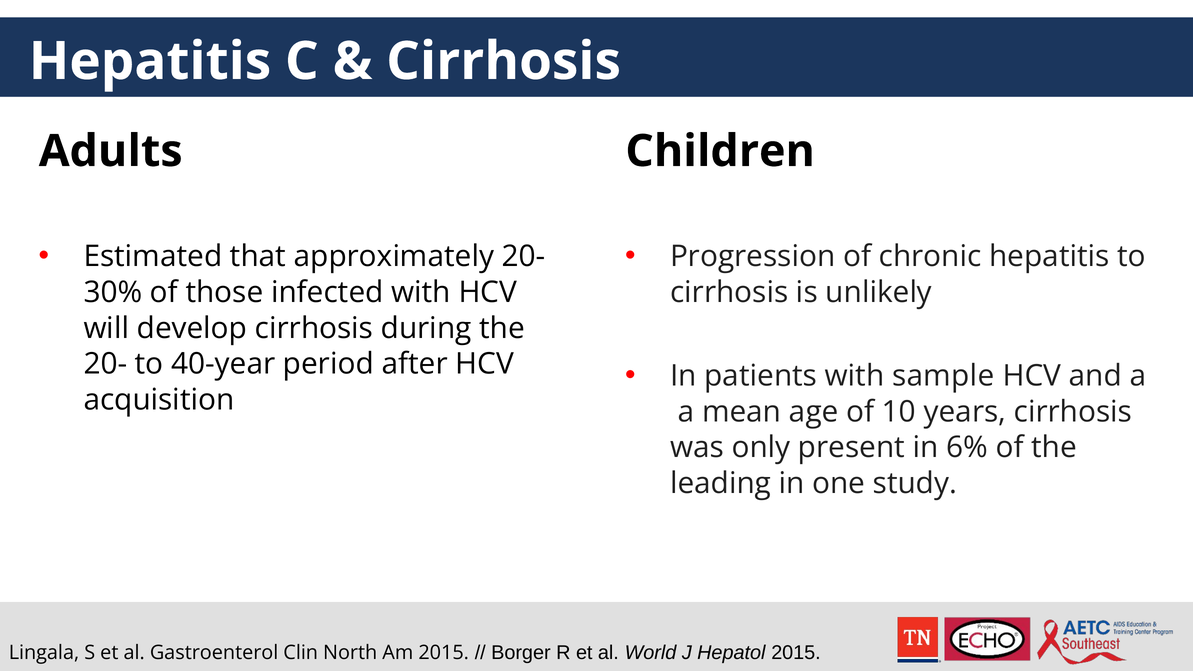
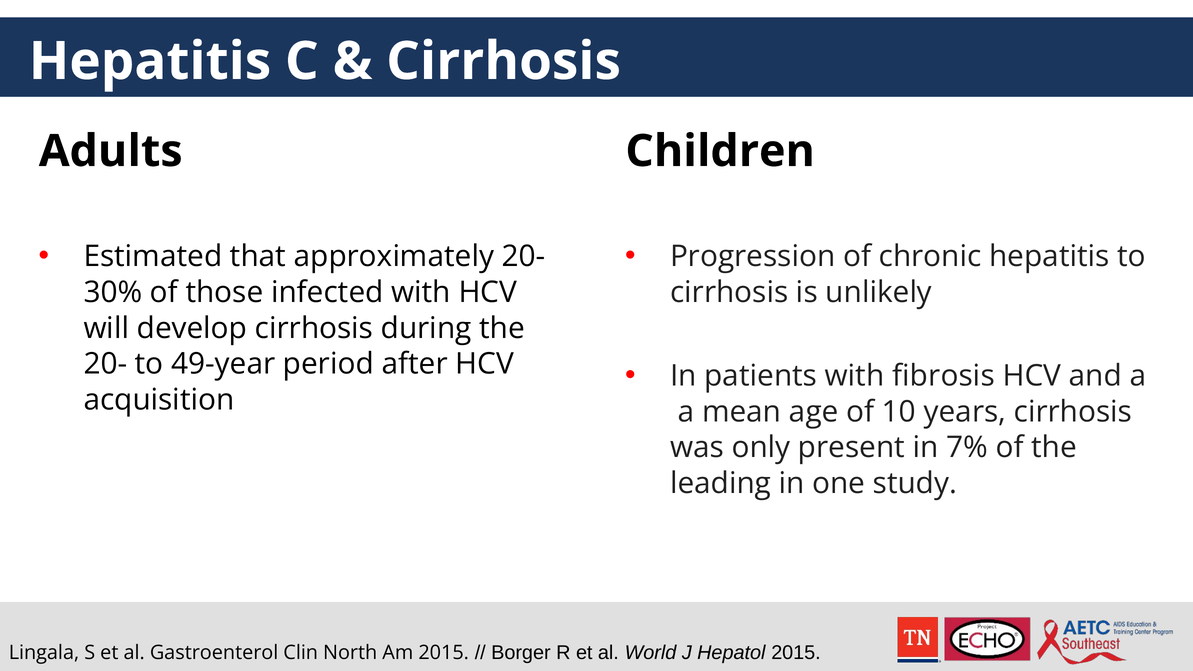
40-year: 40-year -> 49-year
sample: sample -> fibrosis
6%: 6% -> 7%
